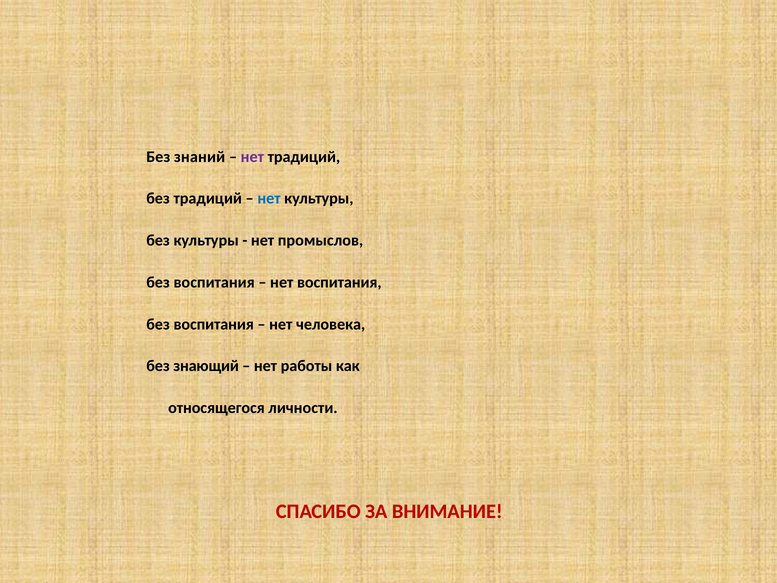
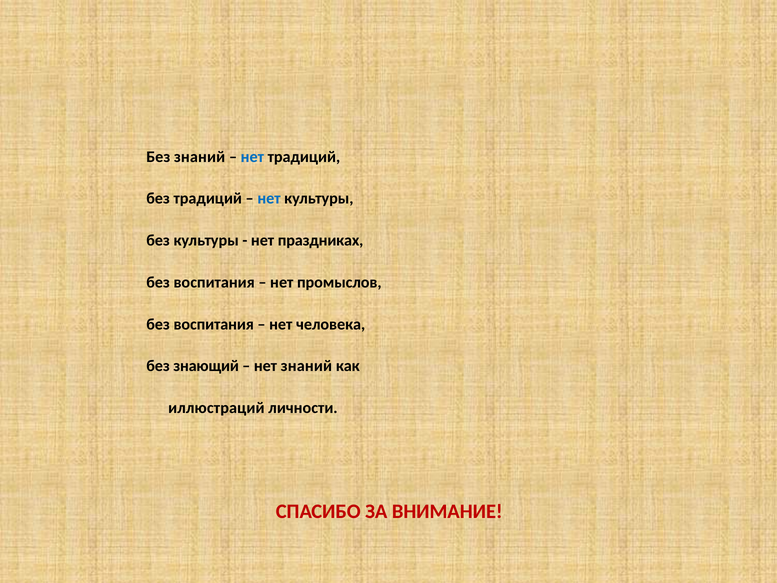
нет at (252, 157) colour: purple -> blue
промыслов: промыслов -> праздниках
нет воспитания: воспитания -> промыслов
нет работы: работы -> знаний
относящегося: относящегося -> иллюстраций
